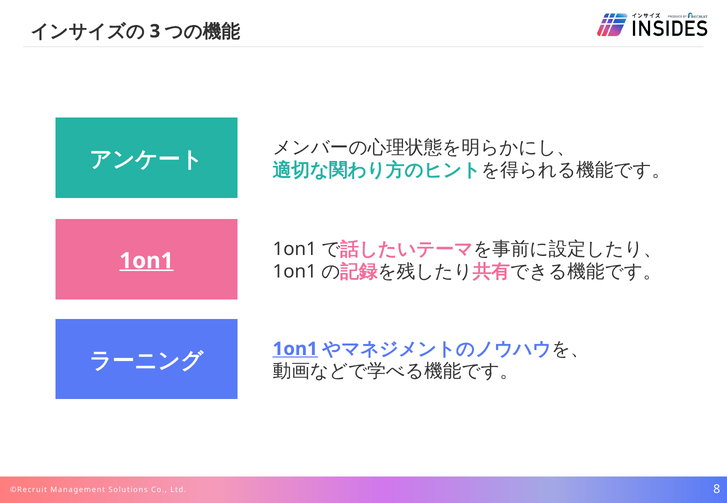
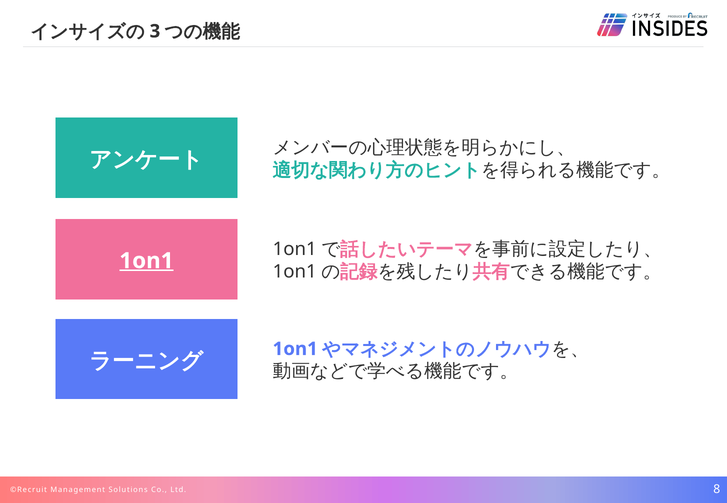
1on1 at (295, 349) underline: present -> none
